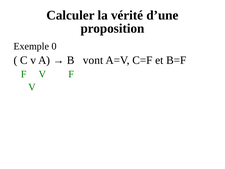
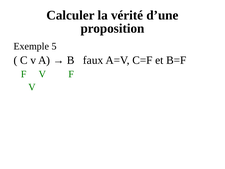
0: 0 -> 5
vont: vont -> faux
